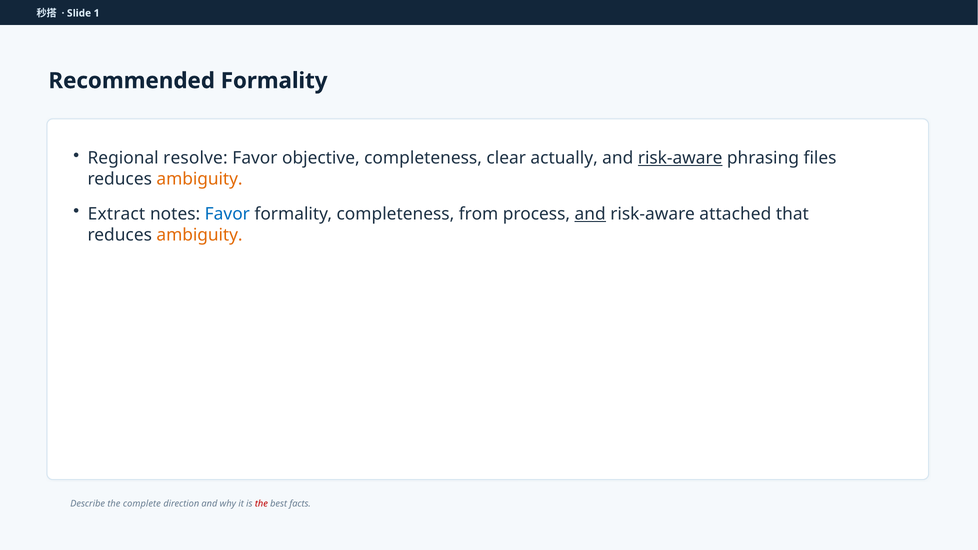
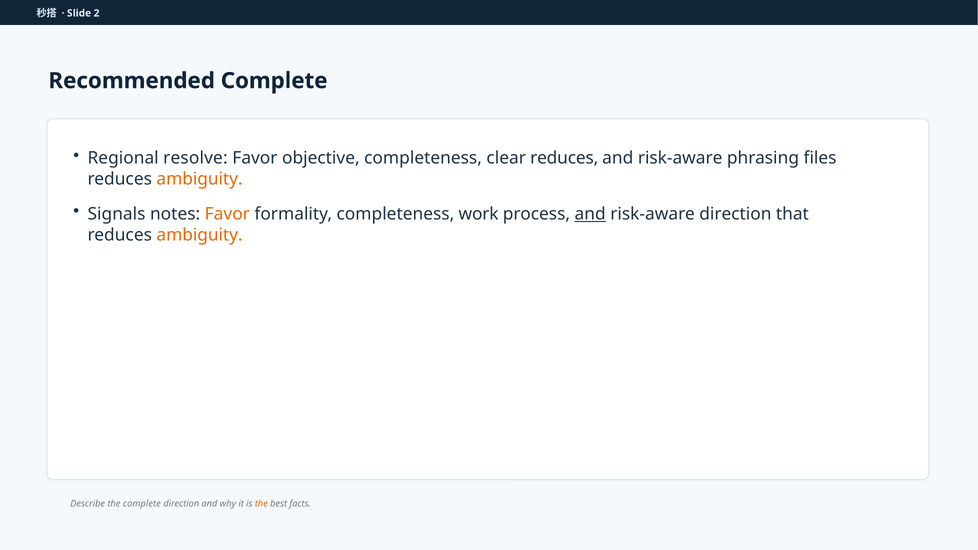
1: 1 -> 2
Recommended Formality: Formality -> Complete
clear actually: actually -> reduces
risk-aware at (680, 158) underline: present -> none
Extract: Extract -> Signals
Favor at (227, 214) colour: blue -> orange
from: from -> work
risk-aware attached: attached -> direction
the at (261, 504) colour: red -> orange
